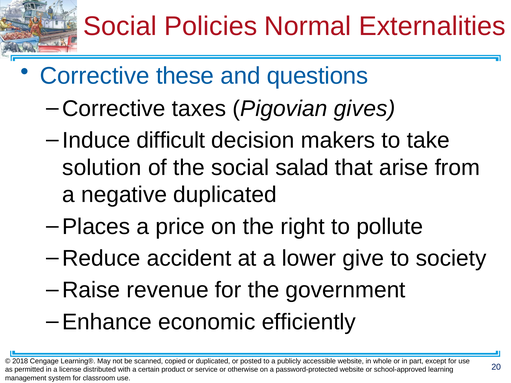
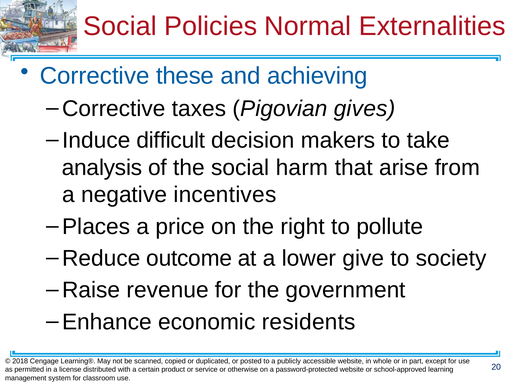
questions: questions -> achieving
solution: solution -> analysis
salad: salad -> harm
negative duplicated: duplicated -> incentives
accident: accident -> outcome
efficiently: efficiently -> residents
